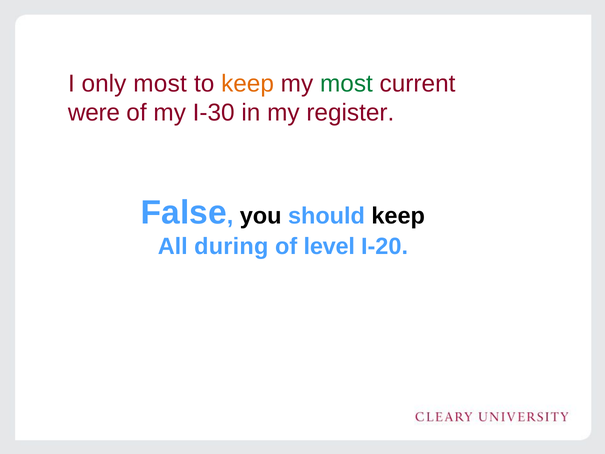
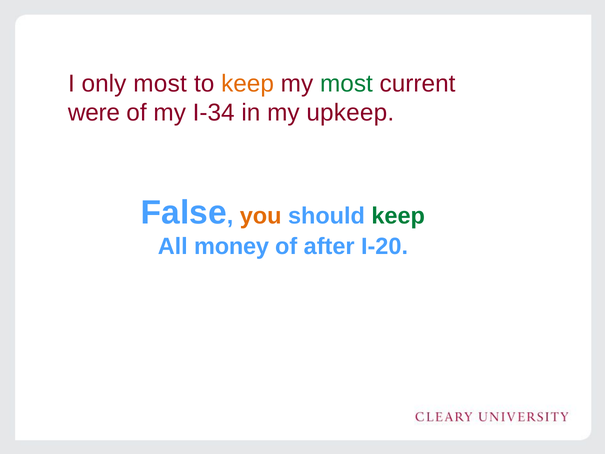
I-30: I-30 -> I-34
register: register -> upkeep
you colour: black -> orange
keep at (398, 216) colour: black -> green
during: during -> money
level: level -> after
